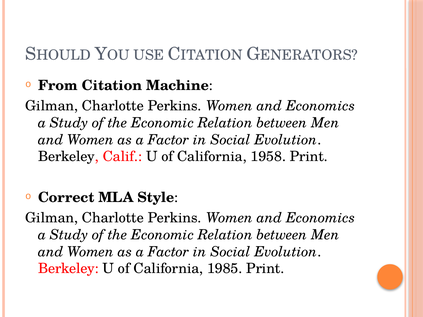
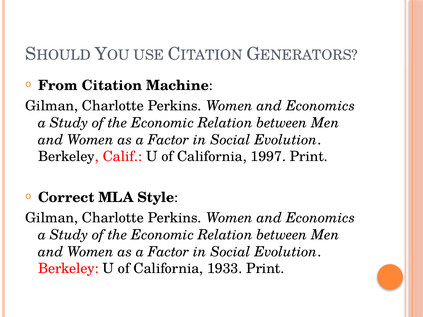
1958: 1958 -> 1997
1985: 1985 -> 1933
